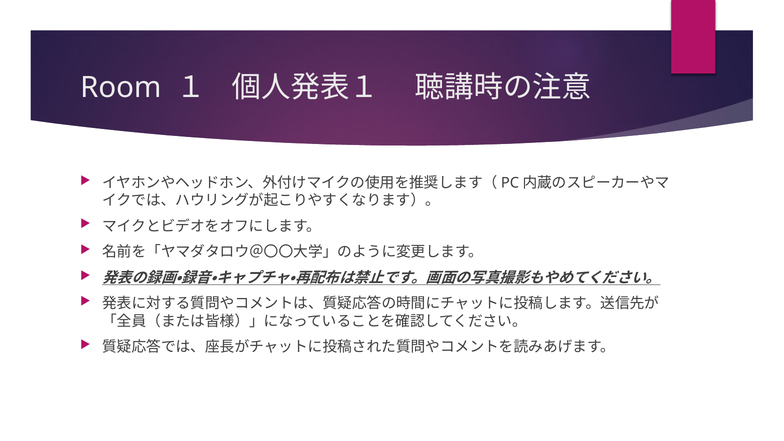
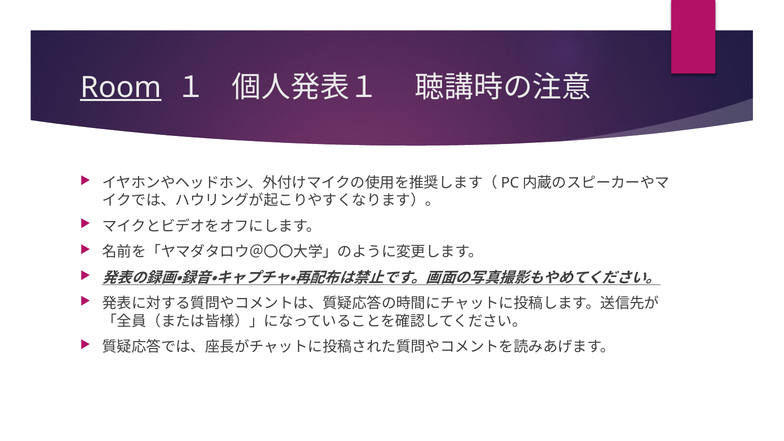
Room underline: none -> present
